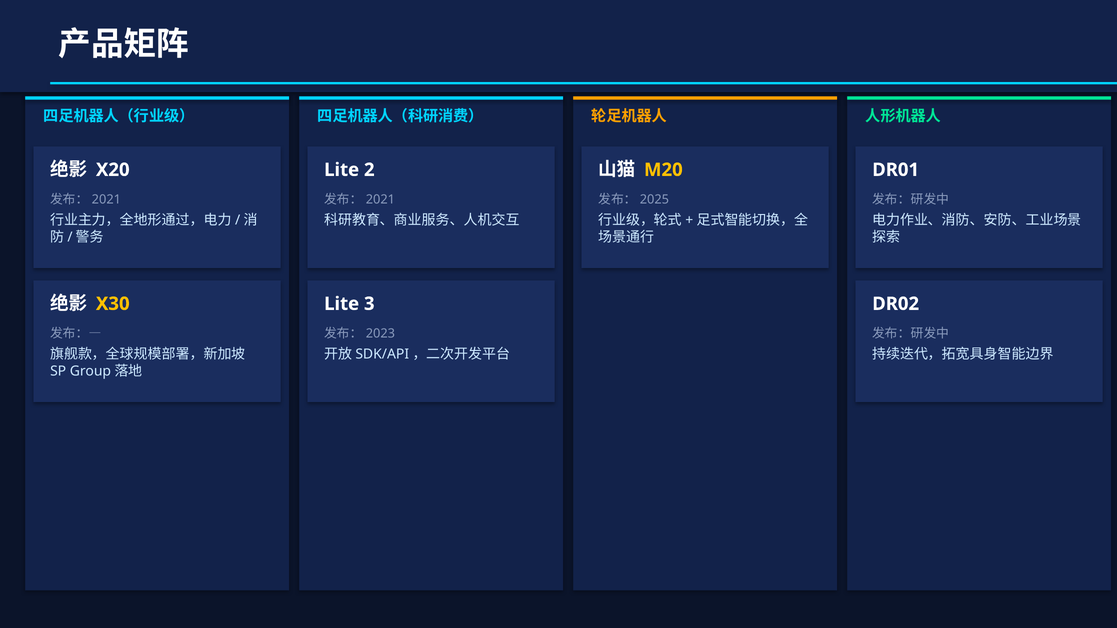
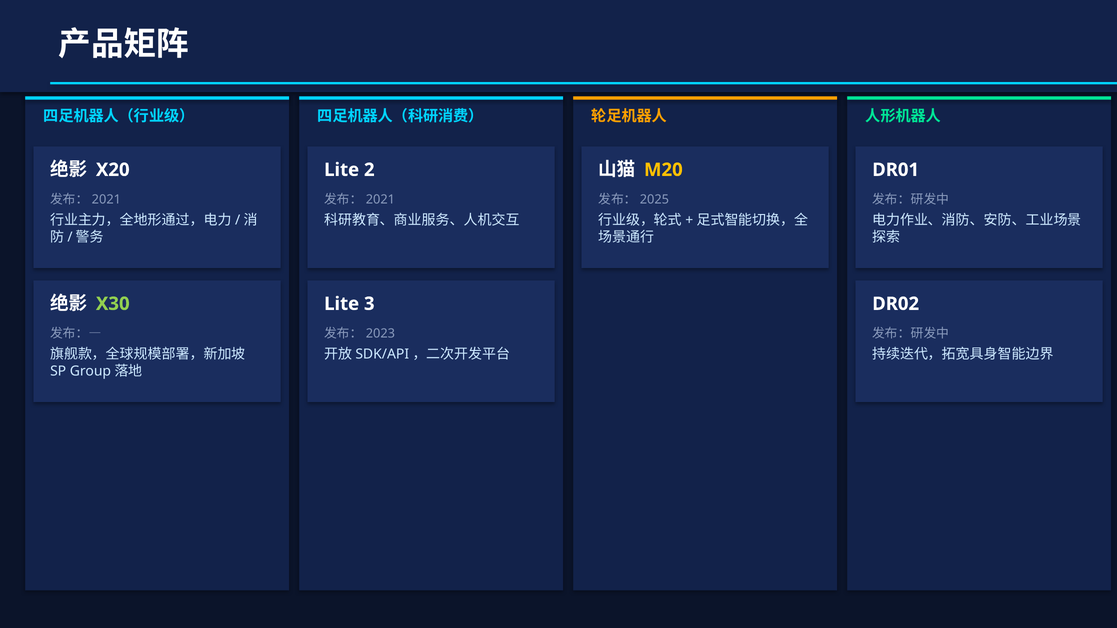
X30 colour: yellow -> light green
